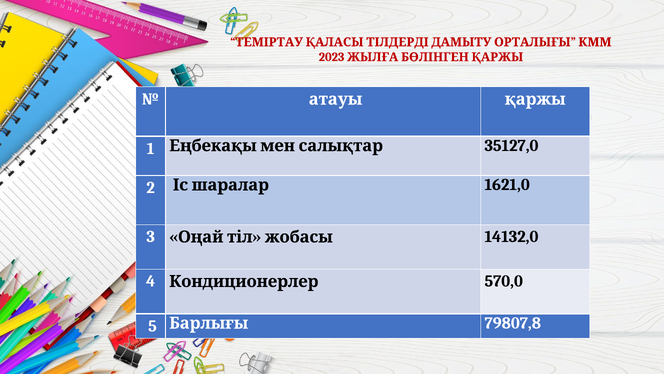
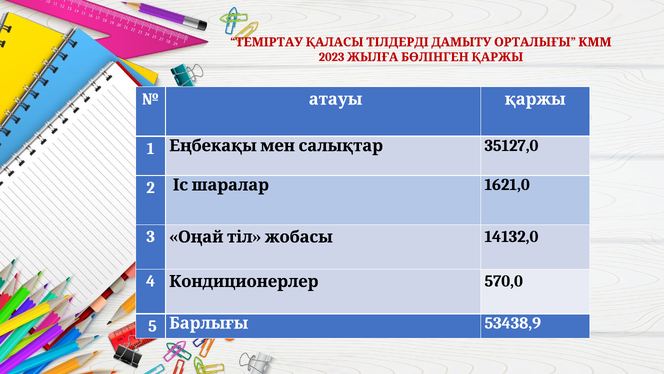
79807,8: 79807,8 -> 53438,9
